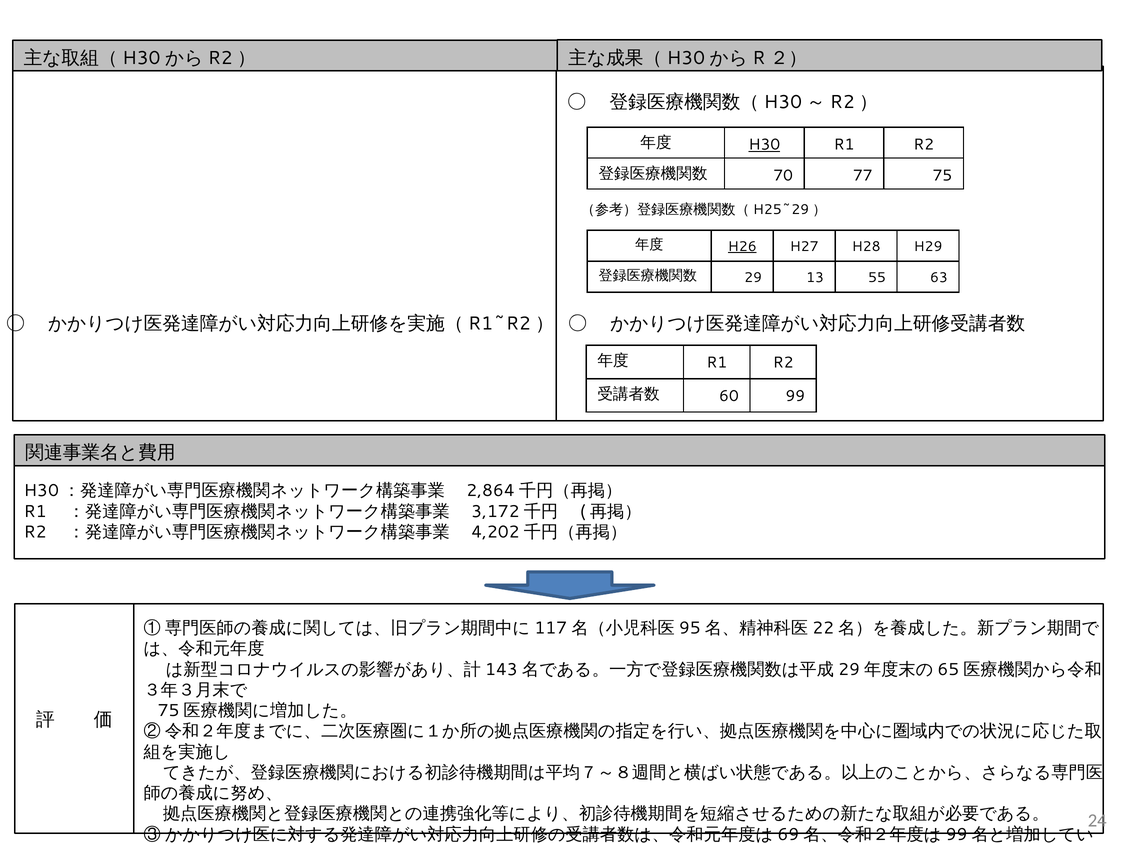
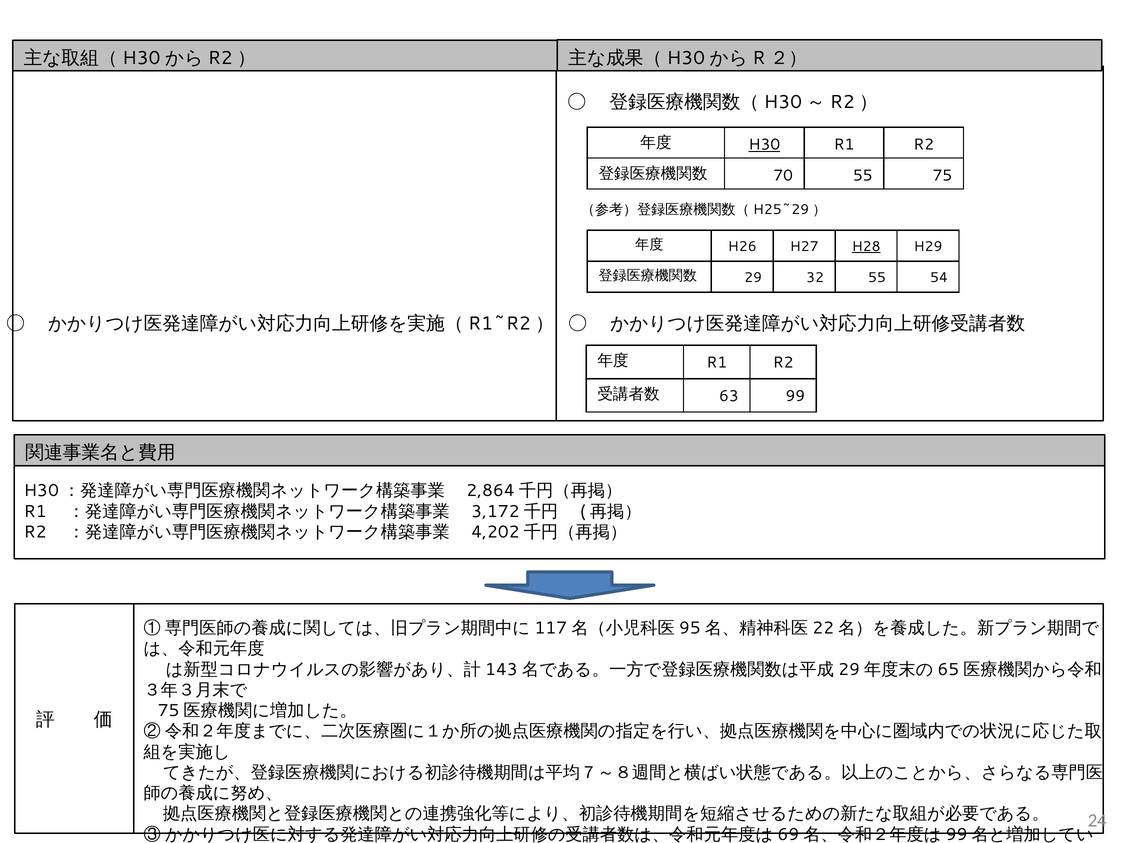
70 77: 77 -> 55
H26 underline: present -> none
H28 underline: none -> present
13: 13 -> 32
63: 63 -> 54
60: 60 -> 63
